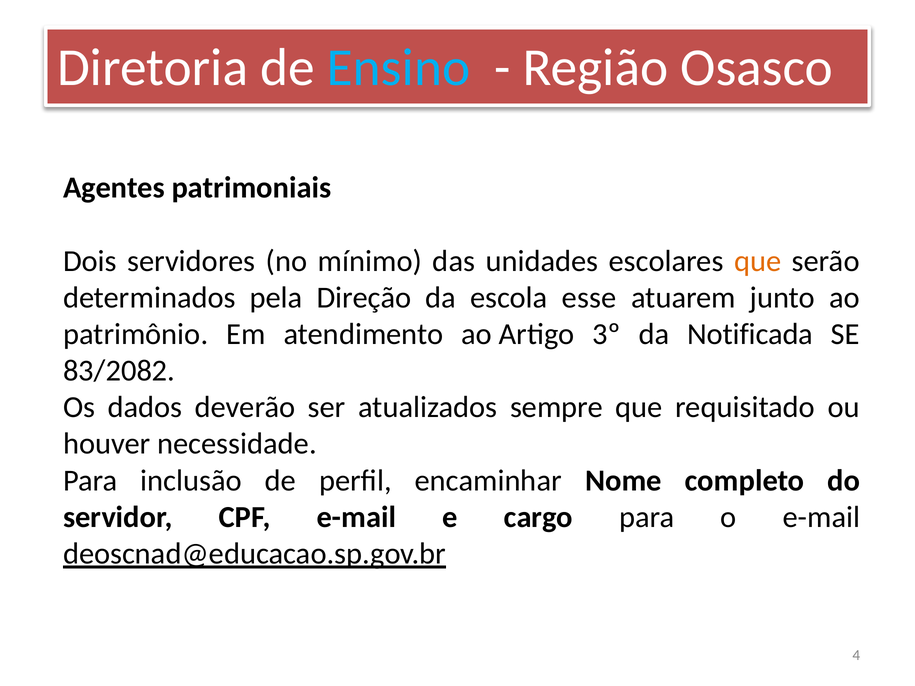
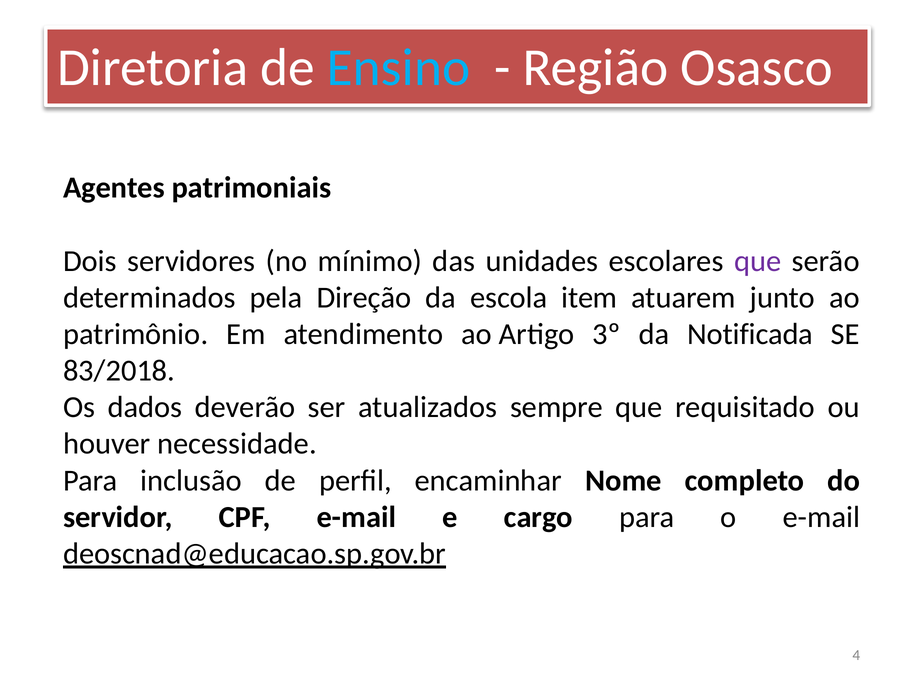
que at (758, 261) colour: orange -> purple
esse: esse -> item
83/2082: 83/2082 -> 83/2018
